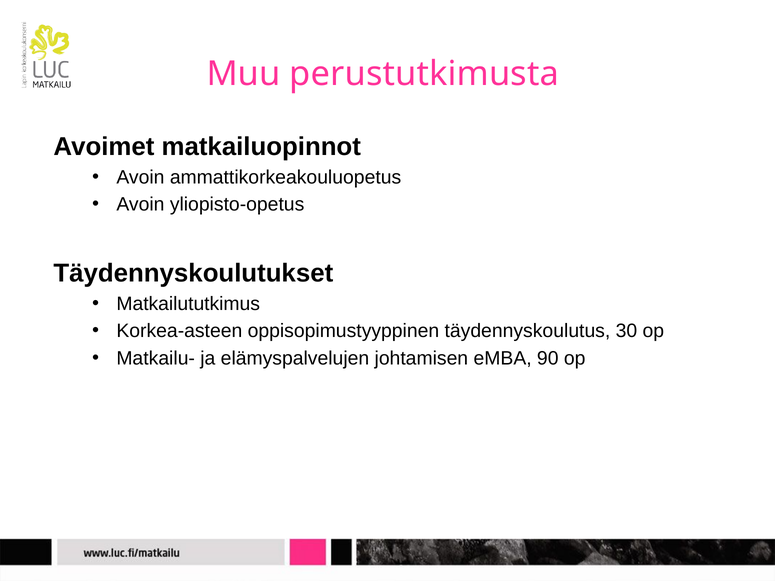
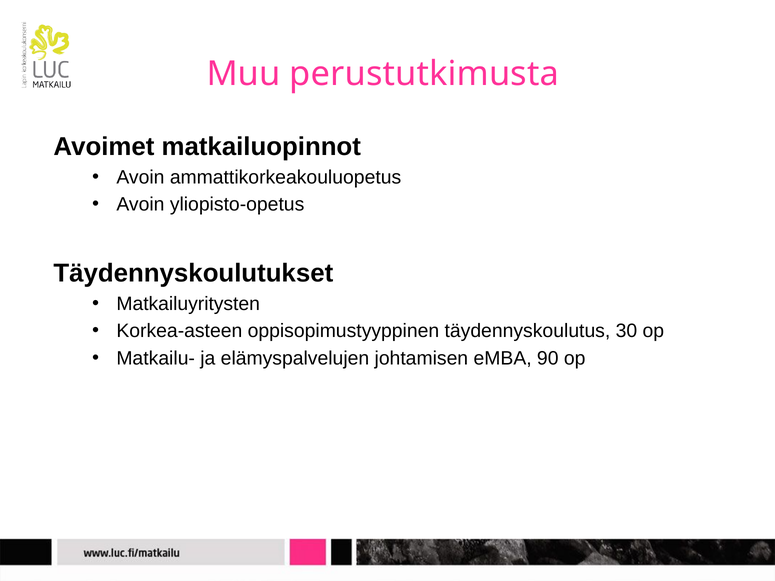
Matkailututkimus: Matkailututkimus -> Matkailuyritysten
